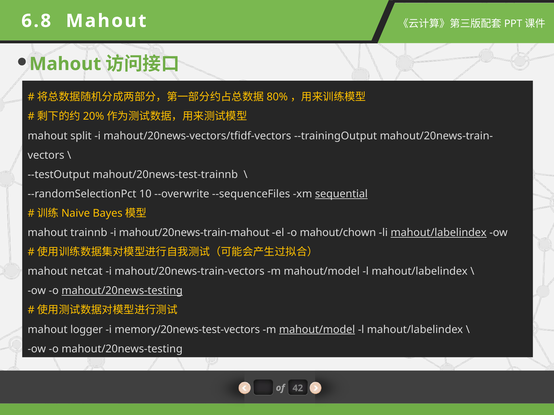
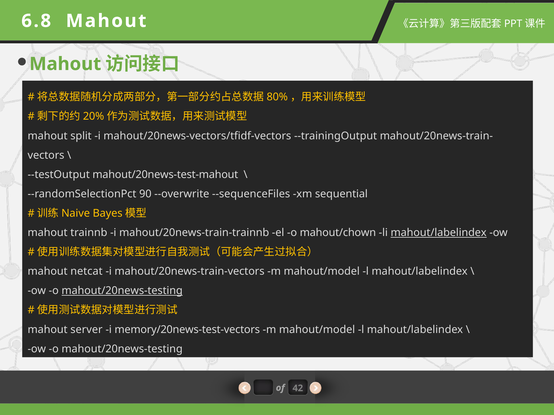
mahout/20news-test-trainnb: mahout/20news-test-trainnb -> mahout/20news-test-mahout
10: 10 -> 90
sequential underline: present -> none
mahout/20news-train-mahout: mahout/20news-train-mahout -> mahout/20news-train-trainnb
logger: logger -> server
mahout/model at (317, 330) underline: present -> none
